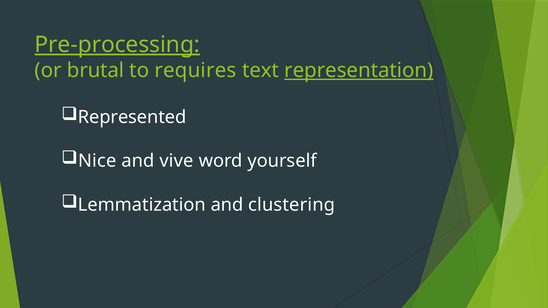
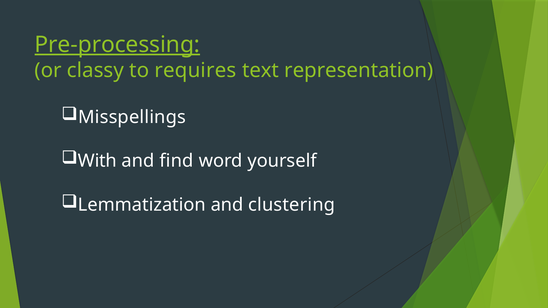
brutal: brutal -> classy
representation underline: present -> none
Represented: Represented -> Misspellings
Nice: Nice -> With
vive: vive -> find
